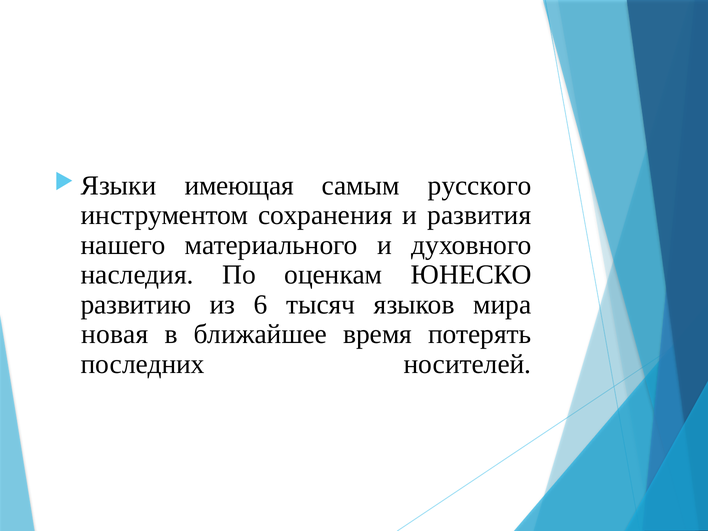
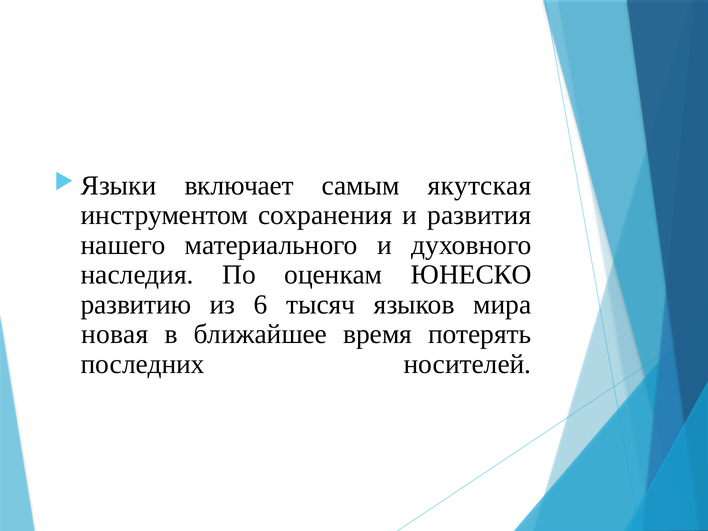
имеющая: имеющая -> включает
русского: русского -> якутская
